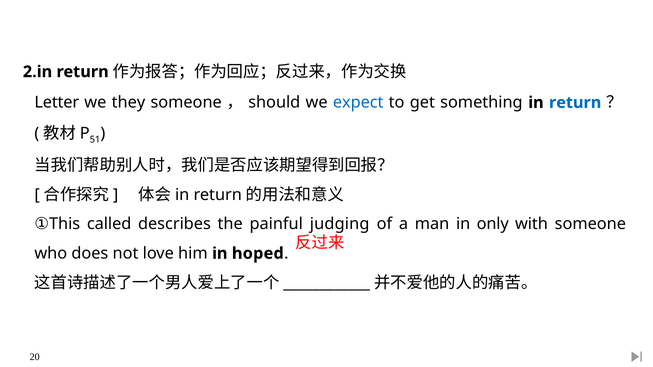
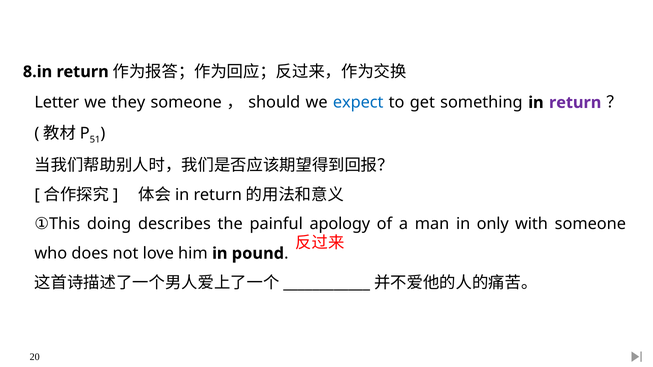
2.in: 2.in -> 8.in
return at (575, 103) colour: blue -> purple
called: called -> doing
judging: judging -> apology
hoped: hoped -> pound
